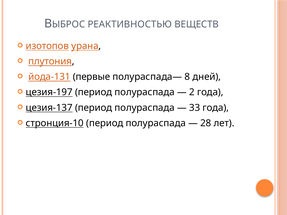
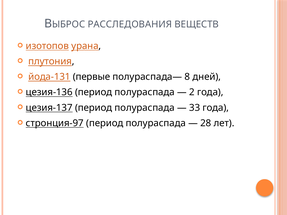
РЕАКТИВНОСТЬЮ: РЕАКТИВНОСТЬЮ -> РАССЛЕДОВАНИЯ
цезия-197: цезия-197 -> цезия-136
стронция-10: стронция-10 -> стронция-97
